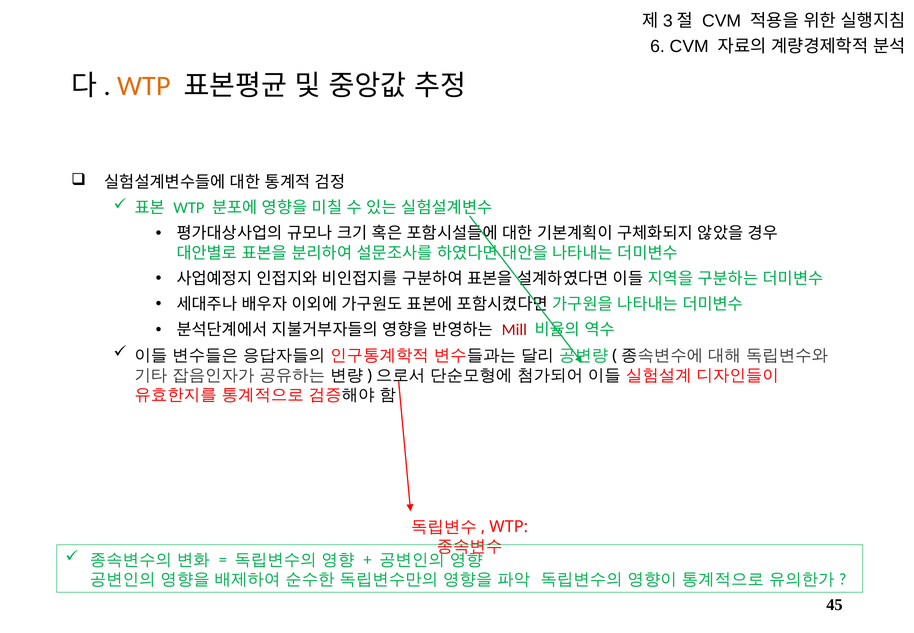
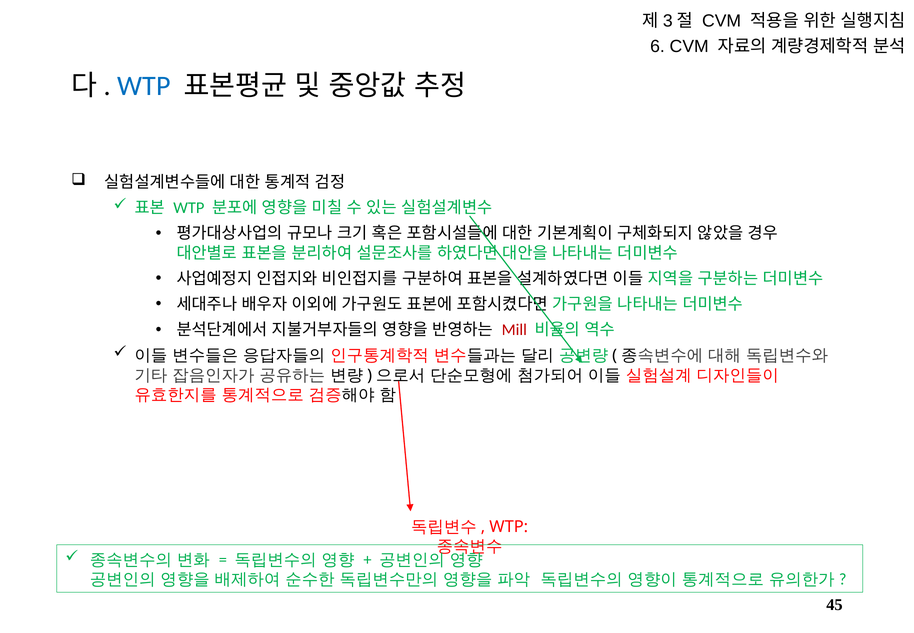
WTP at (144, 86) colour: orange -> blue
